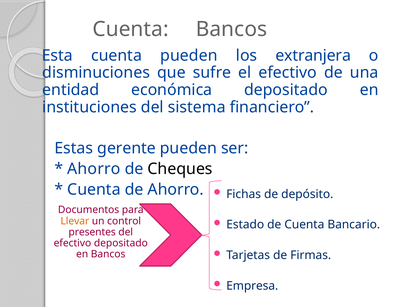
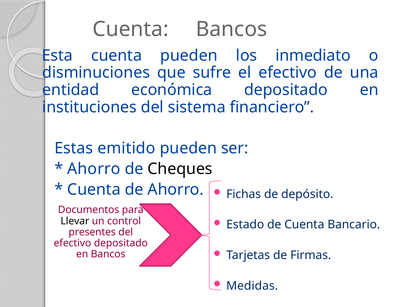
extranjera: extranjera -> inmediato
gerente: gerente -> emitido
Llevar colour: orange -> black
Empresa: Empresa -> Medidas
